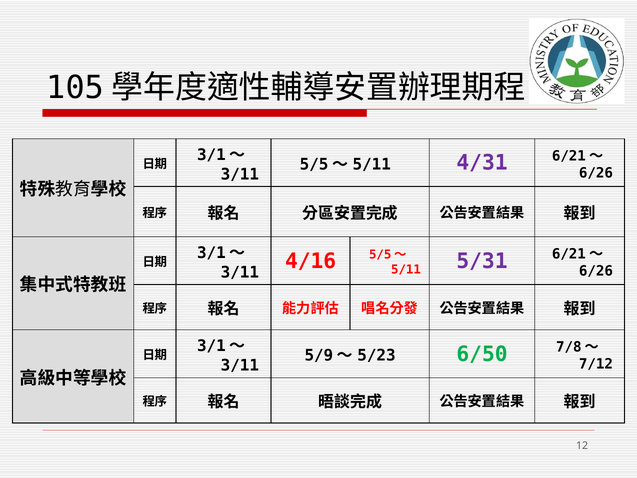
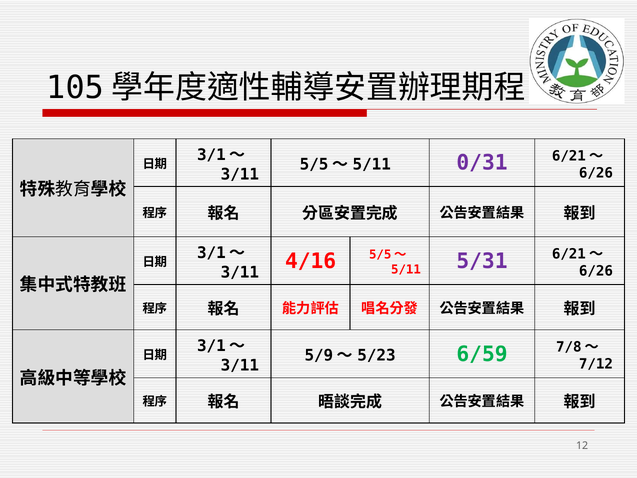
4/31: 4/31 -> 0/31
6/50: 6/50 -> 6/59
